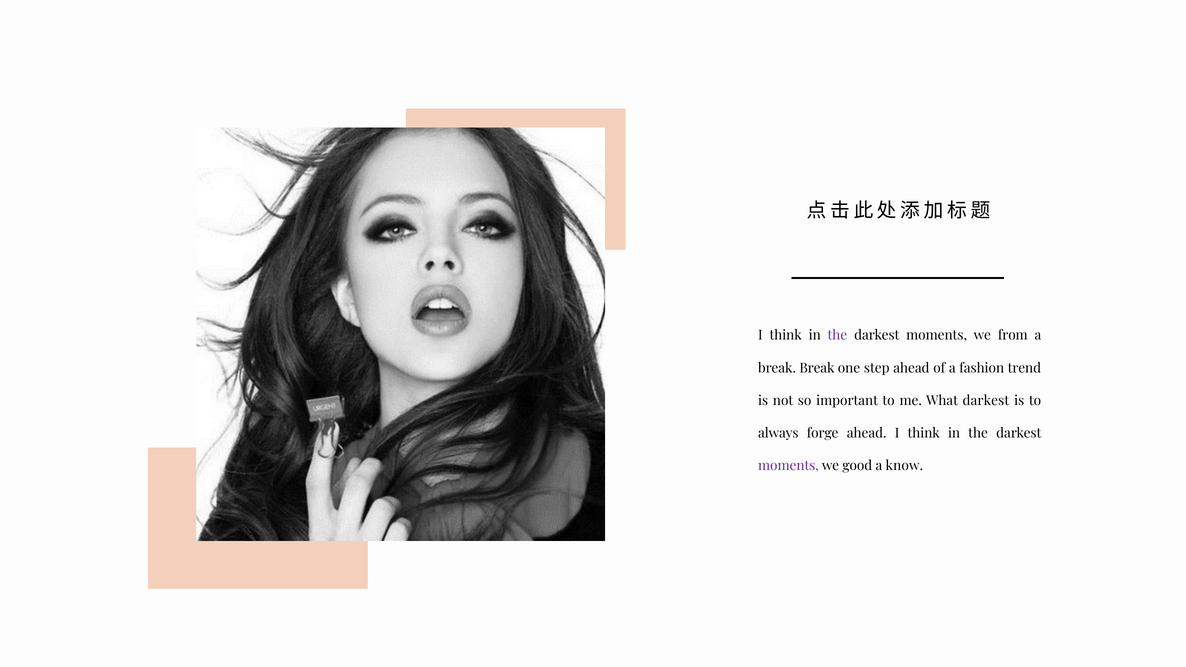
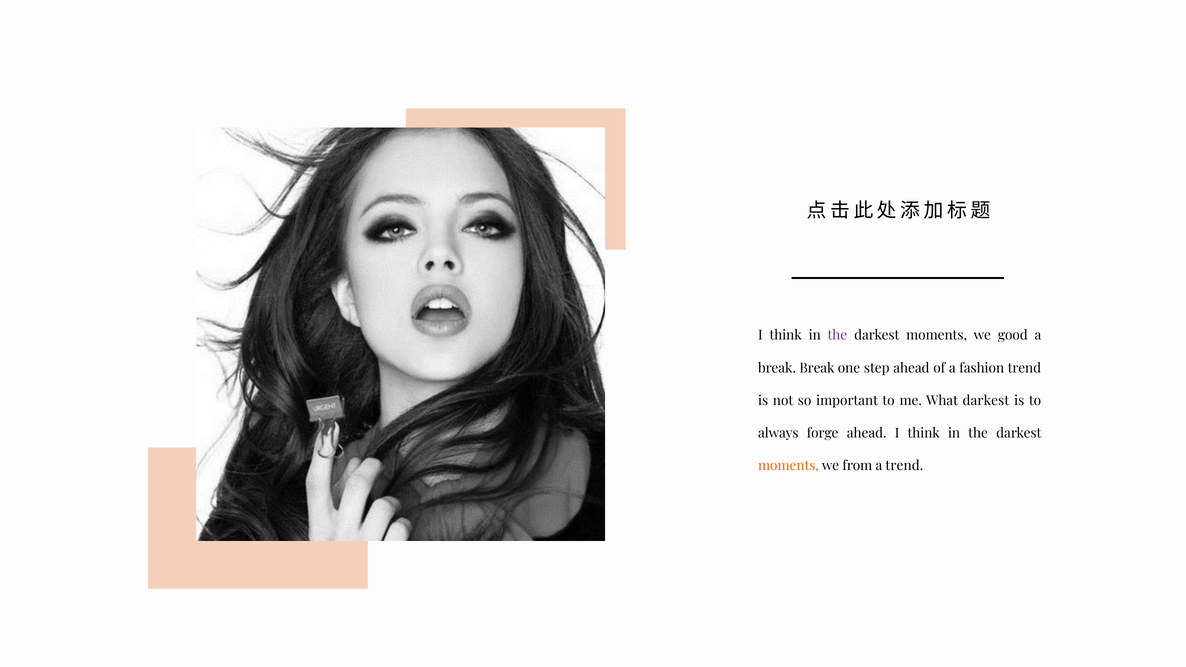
from: from -> good
moments at (788, 466) colour: purple -> orange
good: good -> from
a know: know -> trend
